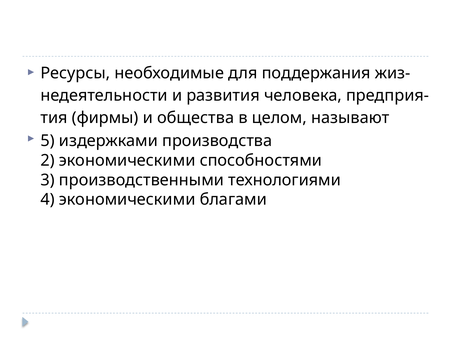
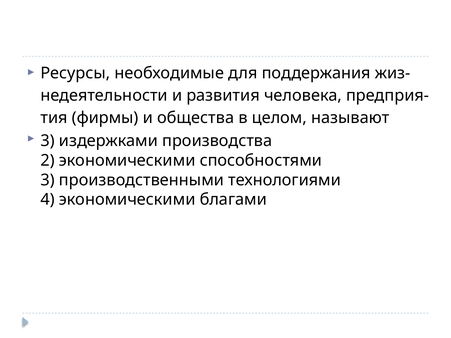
5 at (48, 141): 5 -> 3
